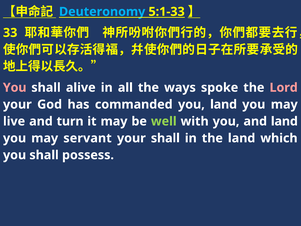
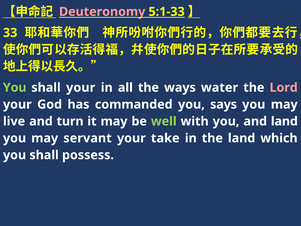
Deuteronomy colour: light blue -> pink
You at (15, 87) colour: pink -> light green
shall alive: alive -> your
spoke: spoke -> water
you land: land -> says
your shall: shall -> take
